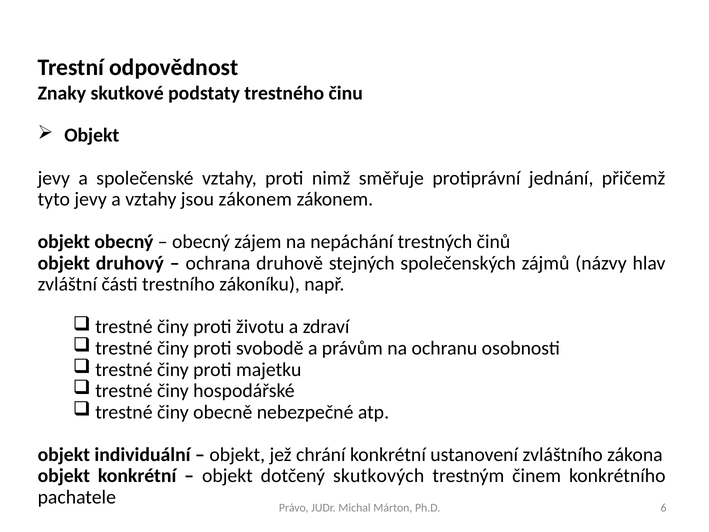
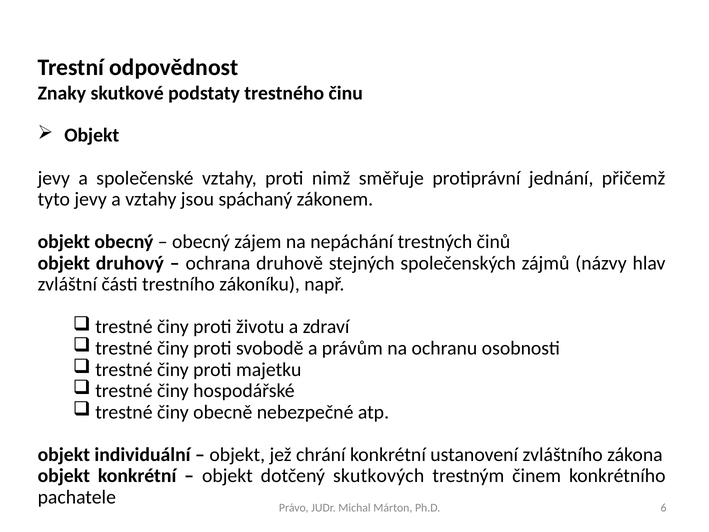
jsou zákonem: zákonem -> spáchaný
